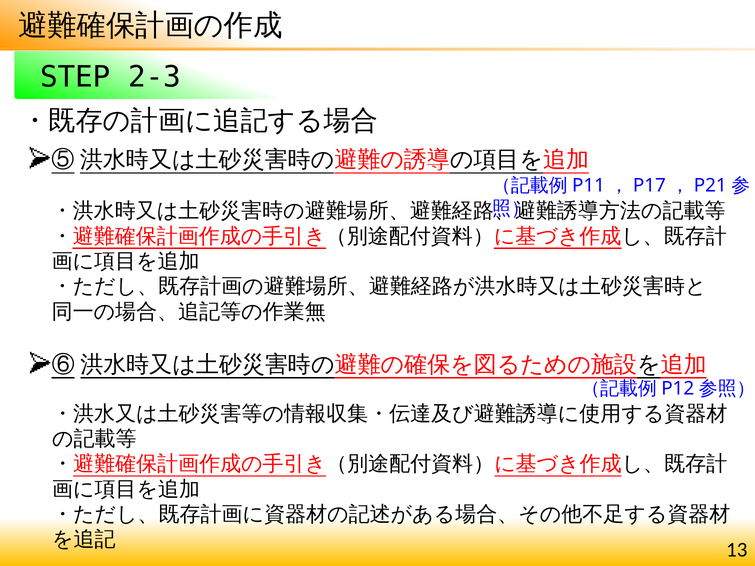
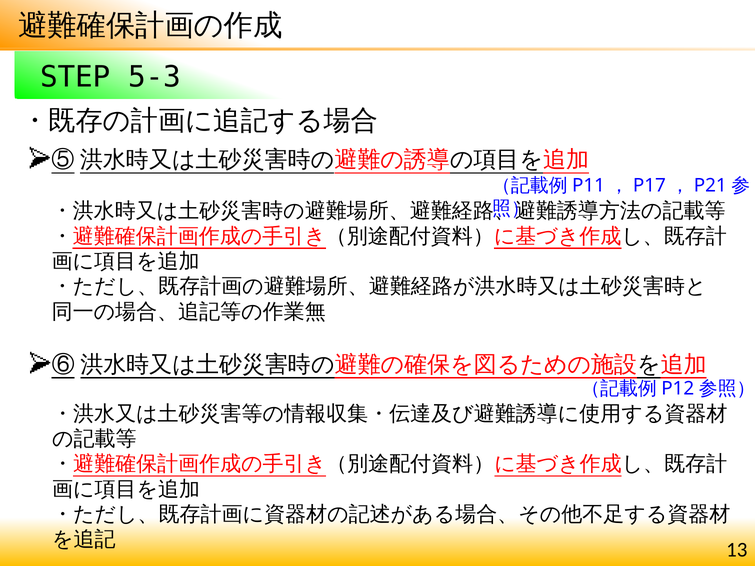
2-3: 2-3 -> 5-3
